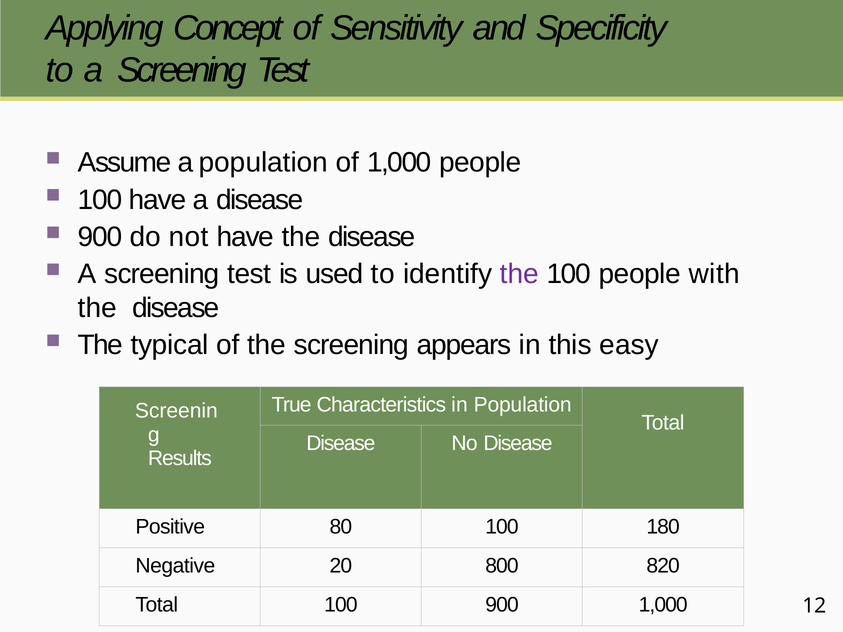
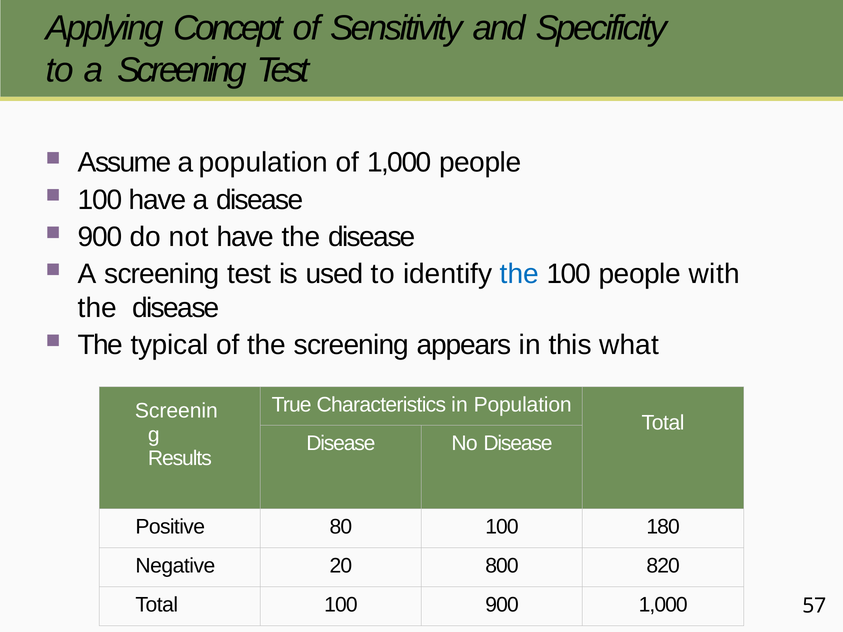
the at (519, 274) colour: purple -> blue
easy: easy -> what
12: 12 -> 57
